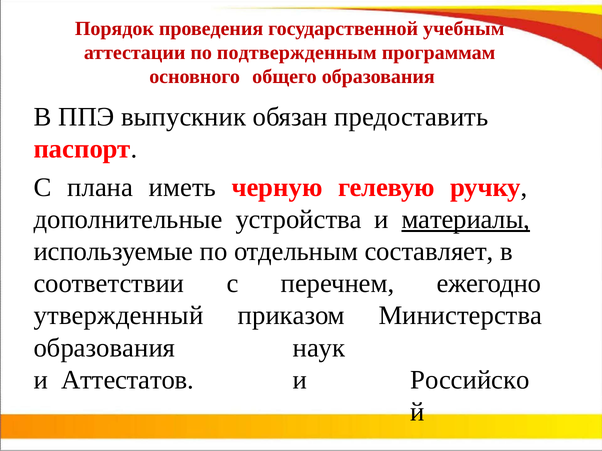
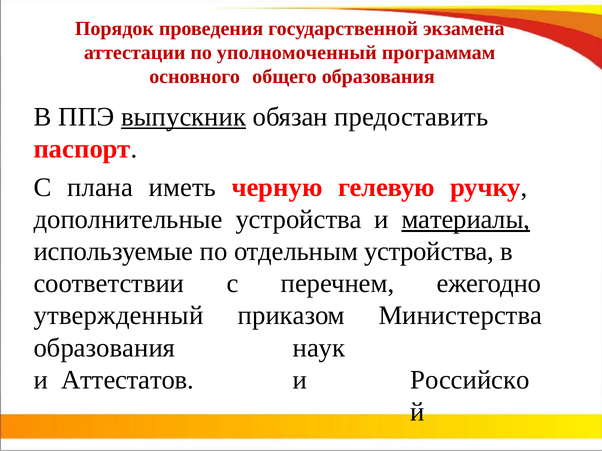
учебным: учебным -> экзамена
подтвержденным: подтвержденным -> уполномоченный
выпускник underline: none -> present
отдельным составляет: составляет -> устройства
